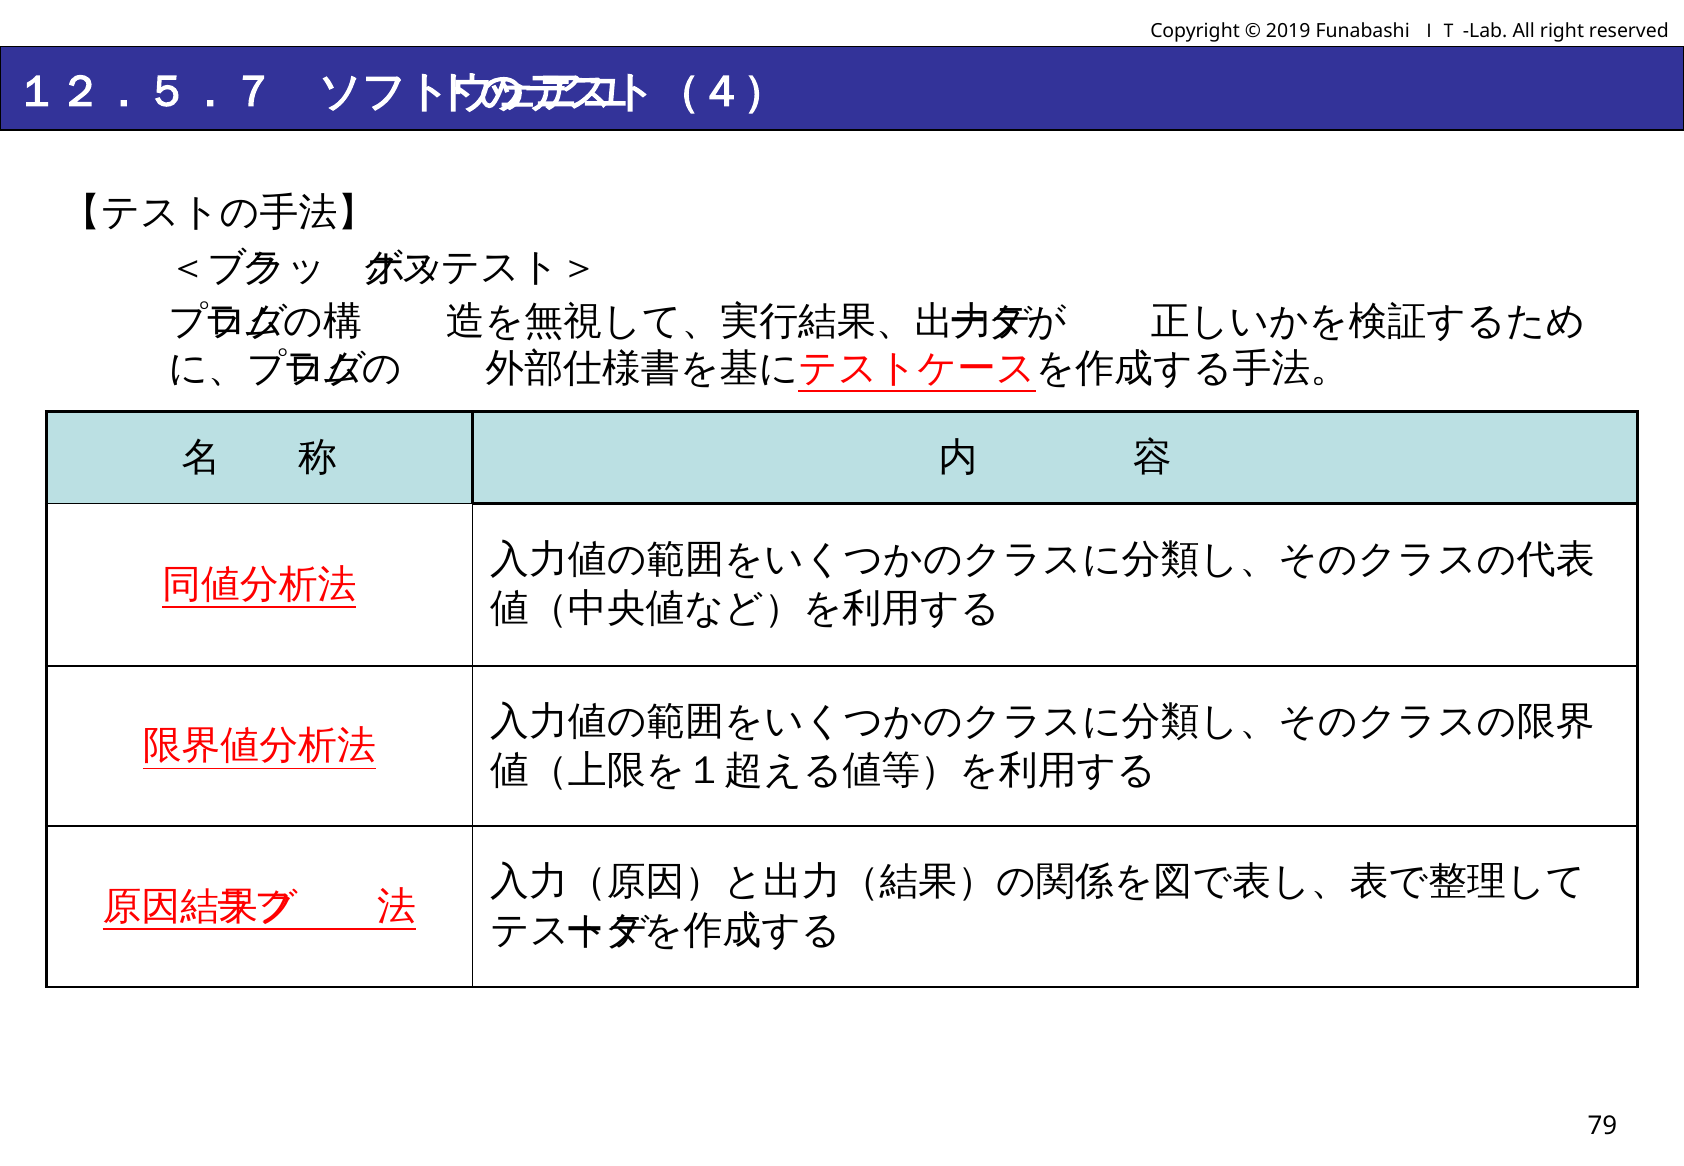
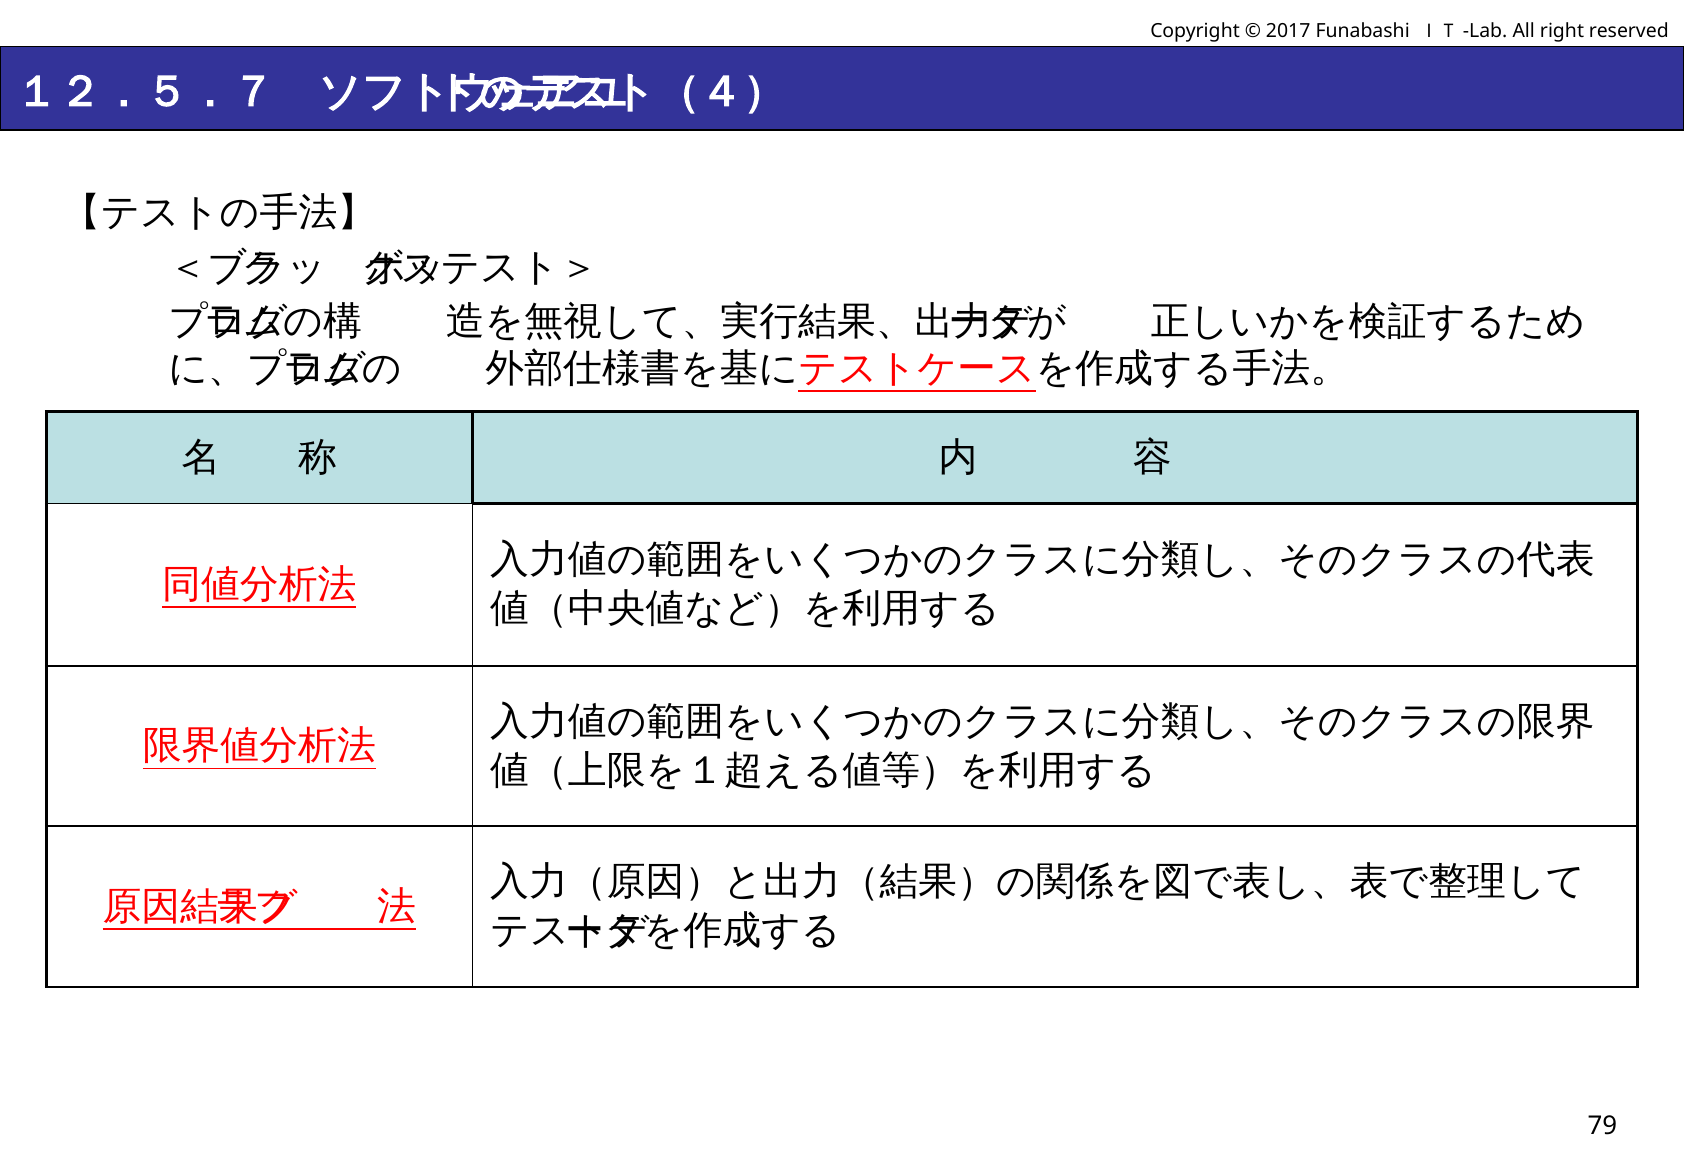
2019: 2019 -> 2017
